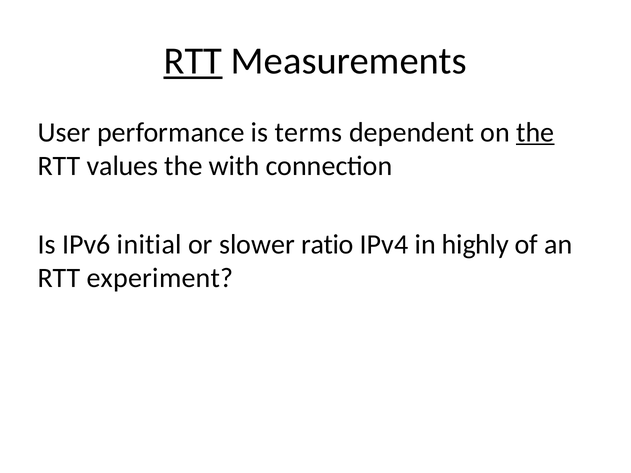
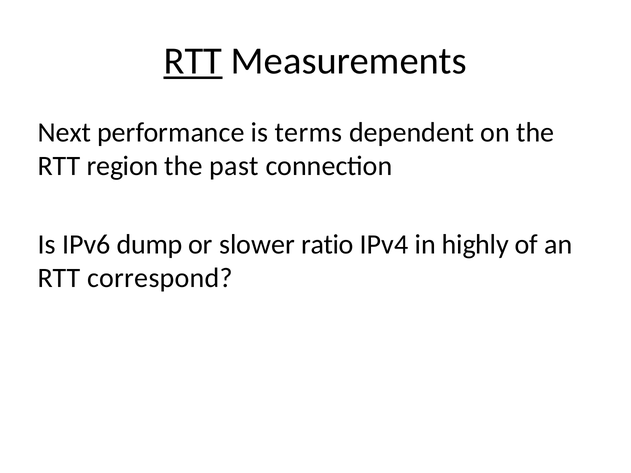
User: User -> Next
the at (535, 132) underline: present -> none
values: values -> region
with: with -> past
initial: initial -> dump
experiment: experiment -> correspond
